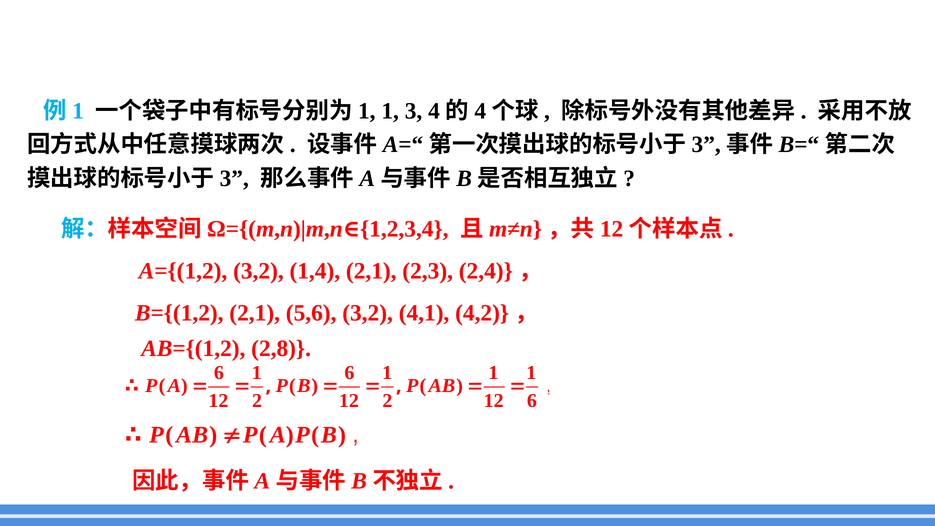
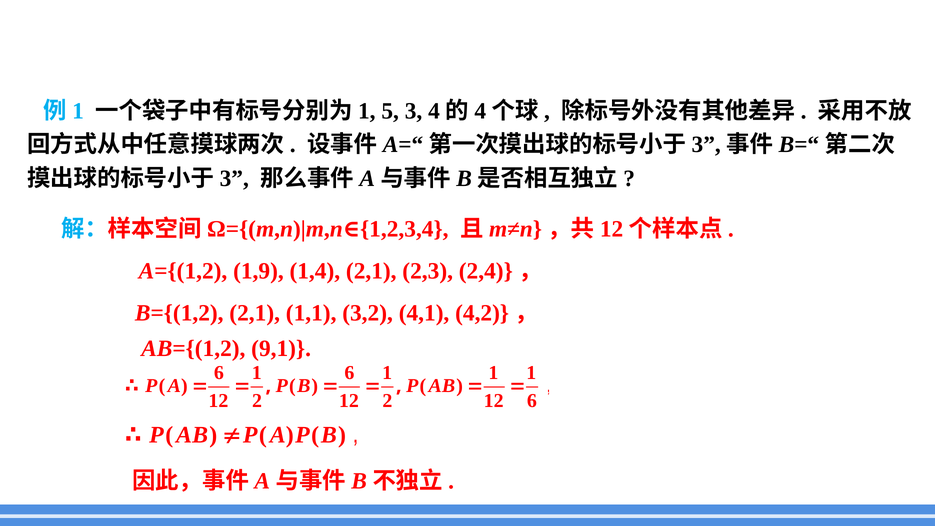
1 at (390, 111): 1 -> 5
A={(1,2 3,2: 3,2 -> 1,9
5,6: 5,6 -> 1,1
2,8: 2,8 -> 9,1
